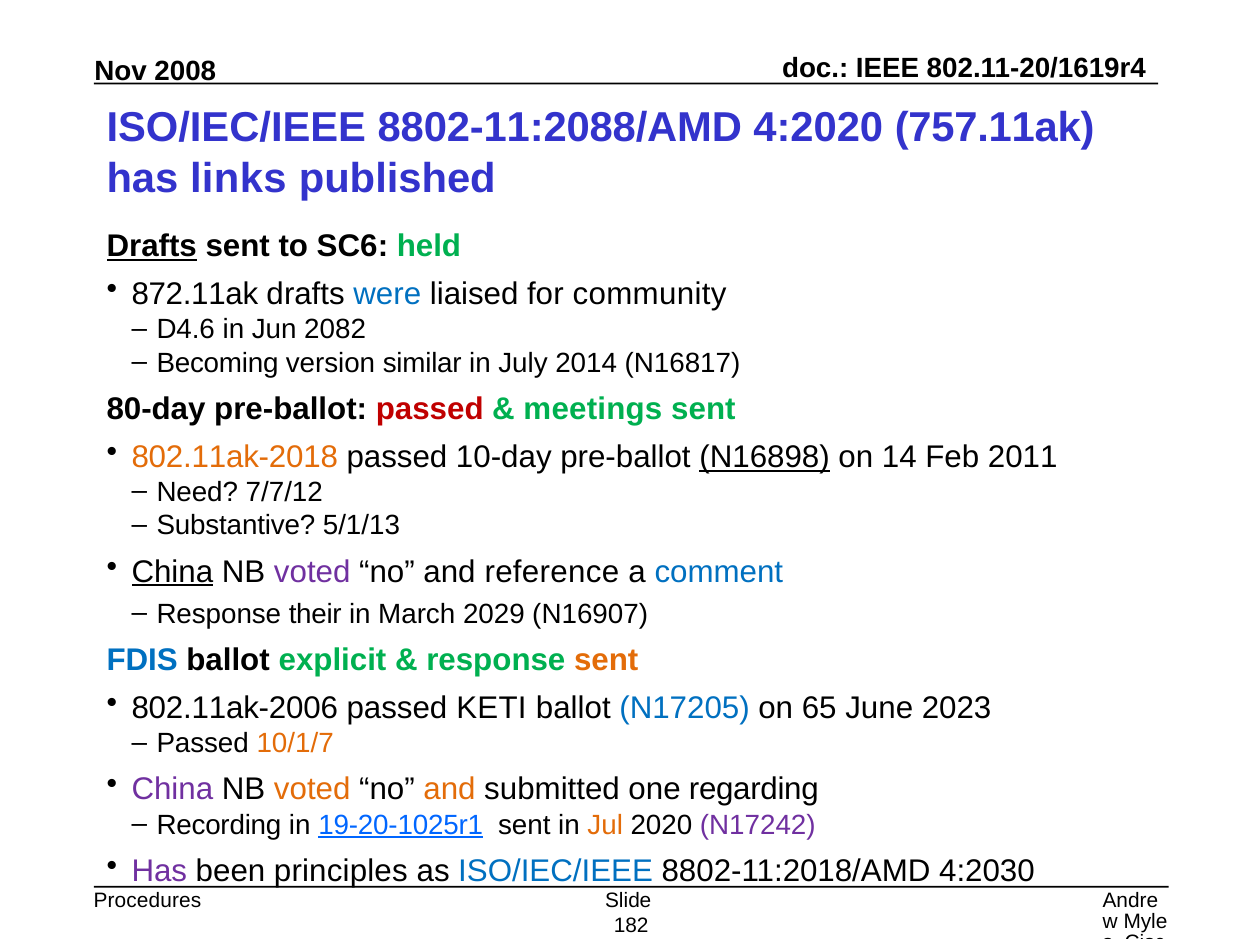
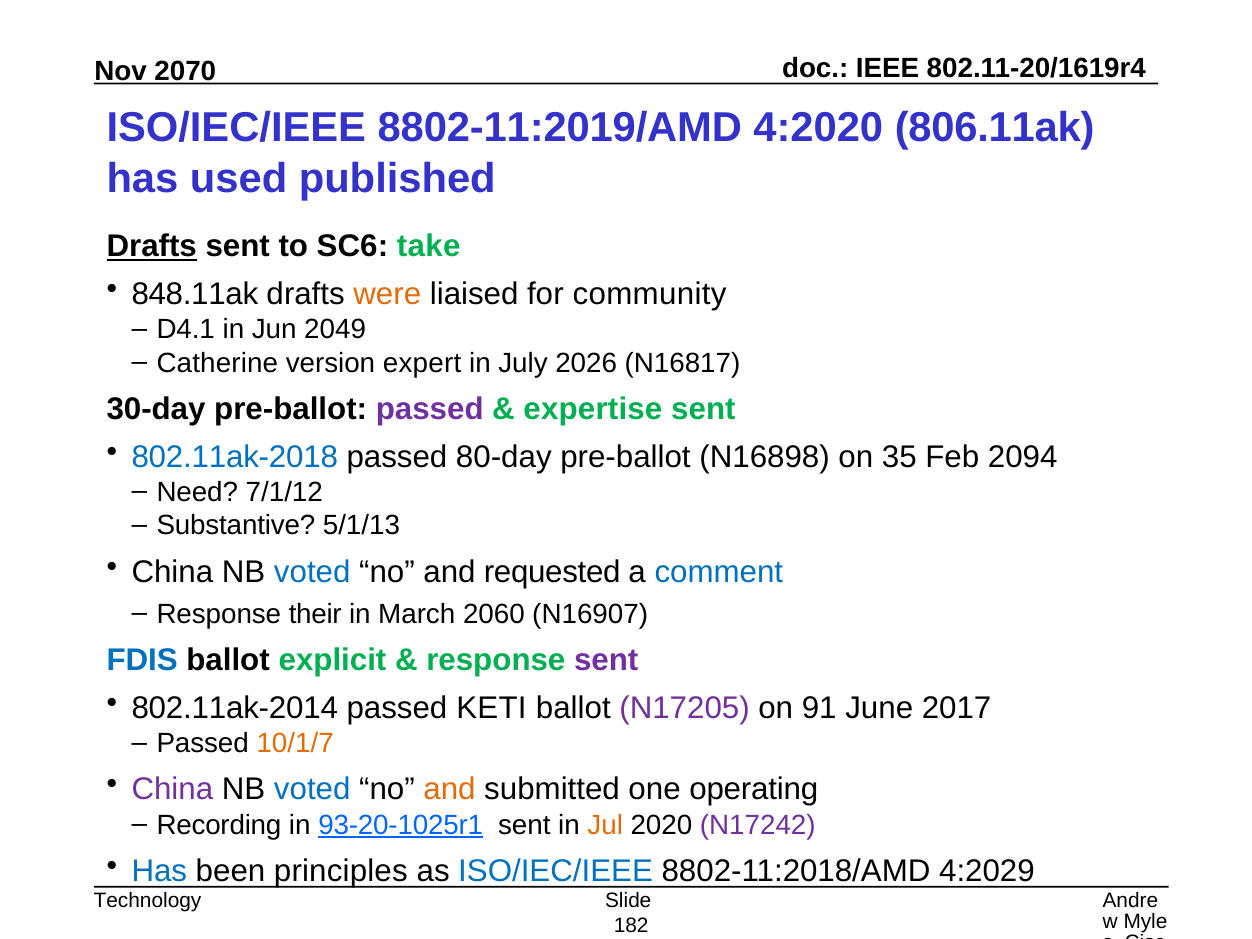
2008: 2008 -> 2070
8802-11:2088/AMD: 8802-11:2088/AMD -> 8802-11:2019/AMD
757.11ak: 757.11ak -> 806.11ak
links: links -> used
held: held -> take
872.11ak: 872.11ak -> 848.11ak
were colour: blue -> orange
D4.6: D4.6 -> D4.1
2082: 2082 -> 2049
Becoming: Becoming -> Catherine
similar: similar -> expert
2014: 2014 -> 2026
80-day: 80-day -> 30-day
passed at (430, 409) colour: red -> purple
meetings: meetings -> expertise
802.11ak-2018 colour: orange -> blue
10-day: 10-day -> 80-day
N16898 underline: present -> none
14: 14 -> 35
2011: 2011 -> 2094
7/7/12: 7/7/12 -> 7/1/12
China at (172, 572) underline: present -> none
voted at (312, 572) colour: purple -> blue
reference: reference -> requested
2029: 2029 -> 2060
sent at (606, 660) colour: orange -> purple
802.11ak-2006: 802.11ak-2006 -> 802.11ak-2014
N17205 colour: blue -> purple
65: 65 -> 91
2023: 2023 -> 2017
voted at (312, 790) colour: orange -> blue
regarding: regarding -> operating
19-20-1025r1: 19-20-1025r1 -> 93-20-1025r1
Has at (159, 871) colour: purple -> blue
4:2030: 4:2030 -> 4:2029
Procedures: Procedures -> Technology
